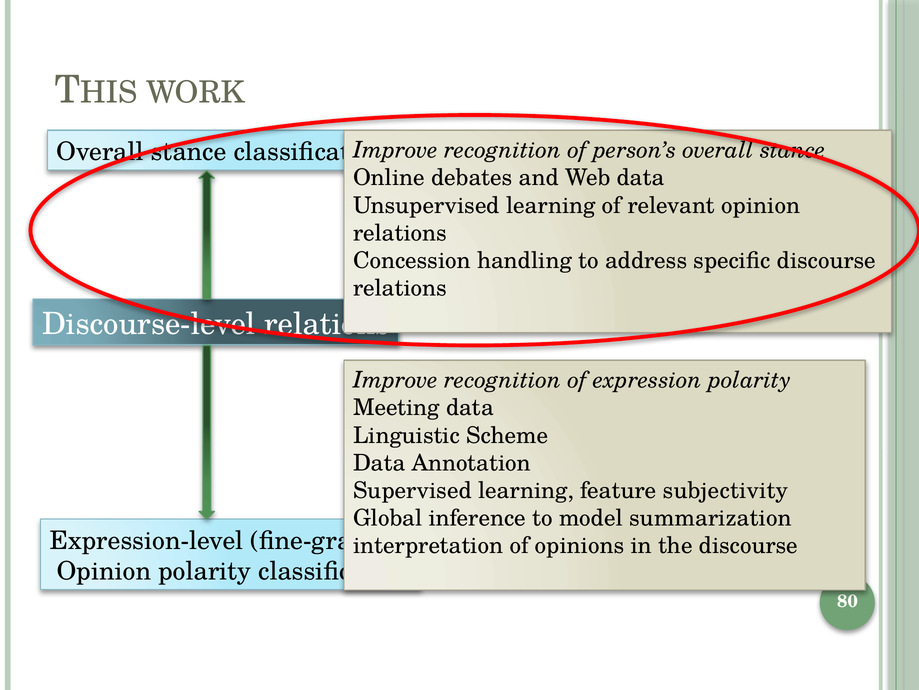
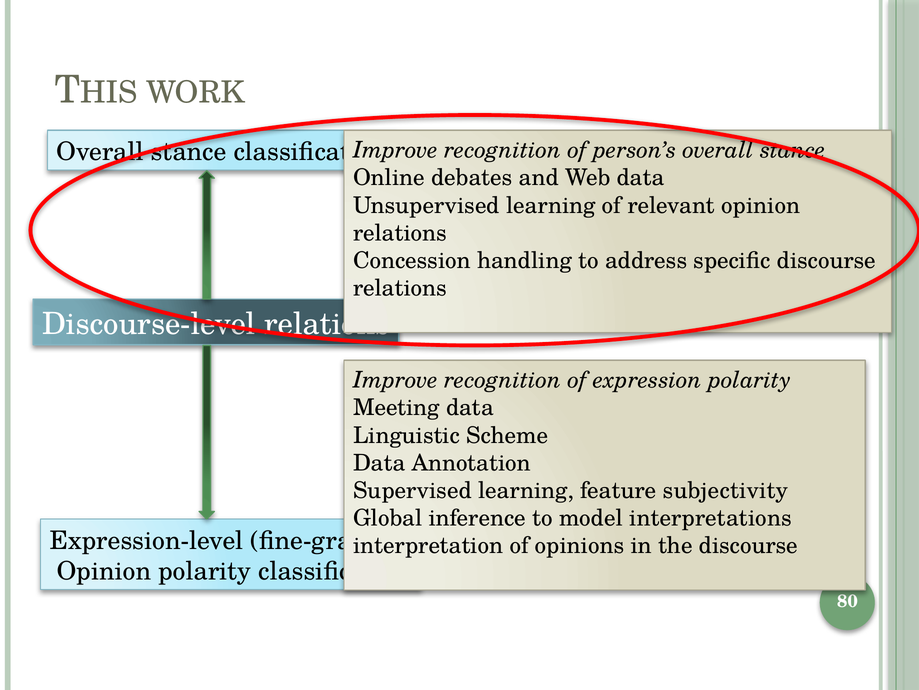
summarization: summarization -> interpretations
